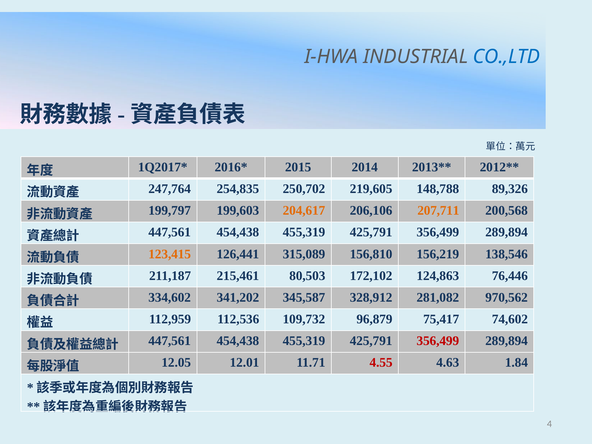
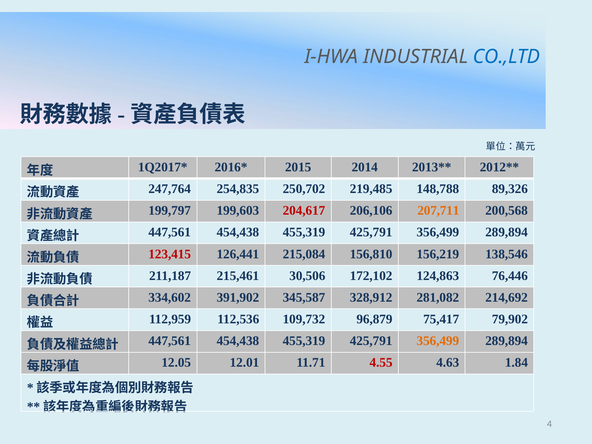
219,605: 219,605 -> 219,485
204,617 colour: orange -> red
123,415 colour: orange -> red
315,089: 315,089 -> 215,084
80,503: 80,503 -> 30,506
341,202: 341,202 -> 391,902
970,562: 970,562 -> 214,692
74,602: 74,602 -> 79,902
356,499 at (438, 341) colour: red -> orange
